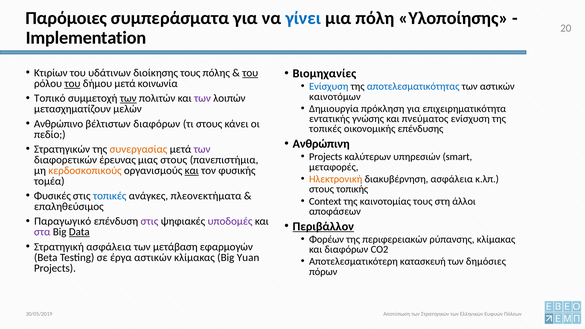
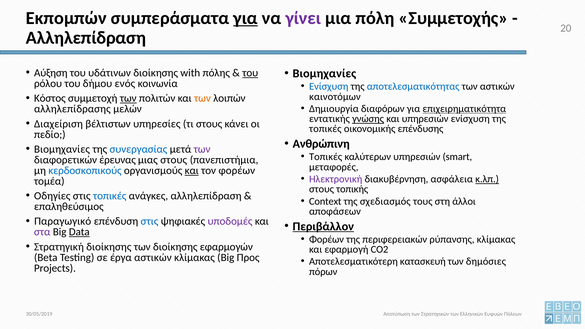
Παρόμοιες: Παρόμοιες -> Εκπομπών
για at (246, 18) underline: none -> present
γίνει colour: blue -> purple
Υλοποίησης: Υλοποίησης -> Συμμετοχής
Implementation at (86, 38): Implementation -> Αλληλεπίδραση
Κτιρίων: Κτιρίων -> Αύξηση
διοίκησης τους: τους -> with
του at (72, 84) underline: present -> none
δήμου μετά: μετά -> ενός
Τοπικό: Τοπικό -> Κόστος
των at (202, 98) colour: purple -> orange
πρόκληση: πρόκληση -> διαφόρων
επιχειρηματικότητα underline: none -> present
μετασχηματίζουν: μετασχηματίζουν -> αλληλεπίδρασης
γνώσης underline: none -> present
και πνεύματος: πνεύματος -> υπηρεσιών
Ανθρώπινο: Ανθρώπινο -> Διαχείριση
βέλτιστων διαφόρων: διαφόρων -> υπηρεσίες
Στρατηγικών at (62, 149): Στρατηγικών -> Βιομηχανίες
συνεργασίας colour: orange -> blue
Projects at (326, 157): Projects -> Τοπικές
κερδοσκοπικούς colour: orange -> blue
τον φυσικής: φυσικής -> φορέων
Ηλεκτρονική colour: orange -> purple
κ.λπ underline: none -> present
Φυσικές: Φυσικές -> Οδηγίες
ανάγκες πλεονεκτήματα: πλεονεκτήματα -> αλληλεπίδραση
καινοτομίας: καινοτομίας -> σχεδιασμός
στις at (149, 221) colour: purple -> blue
Στρατηγική ασφάλεια: ασφάλεια -> διοίκησης
των μετάβαση: μετάβαση -> διοίκησης
και διαφόρων: διαφόρων -> εφαρμογή
Yuan: Yuan -> Προς
